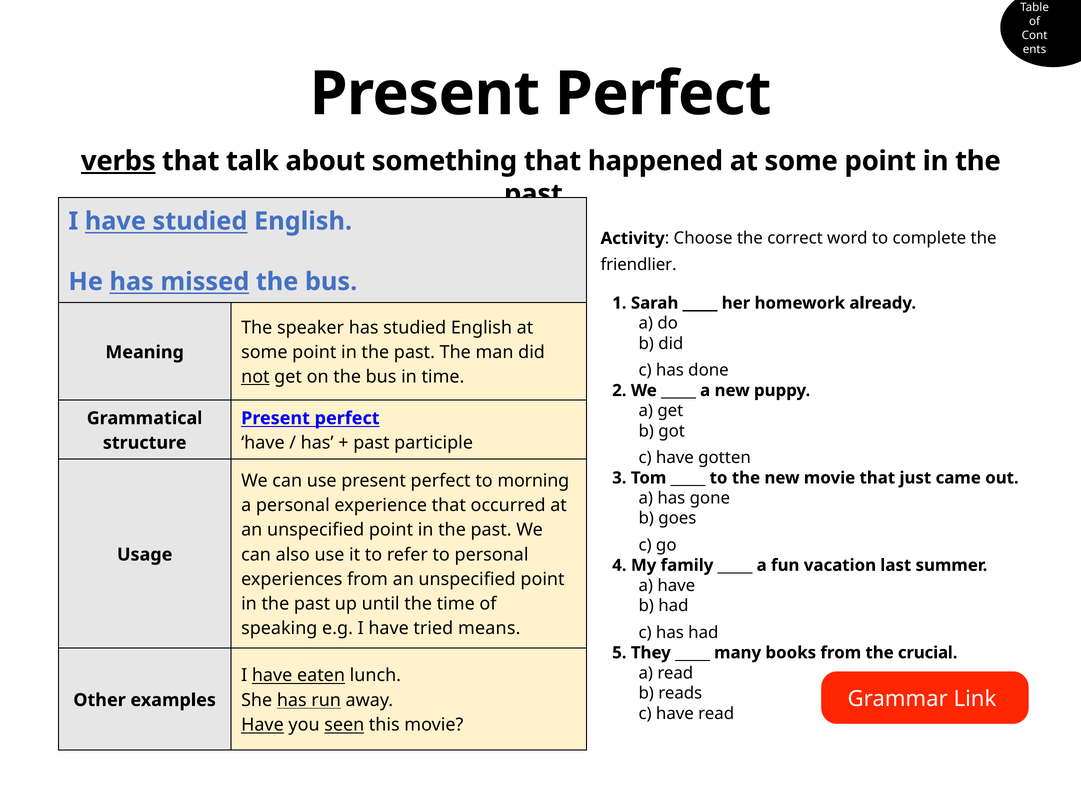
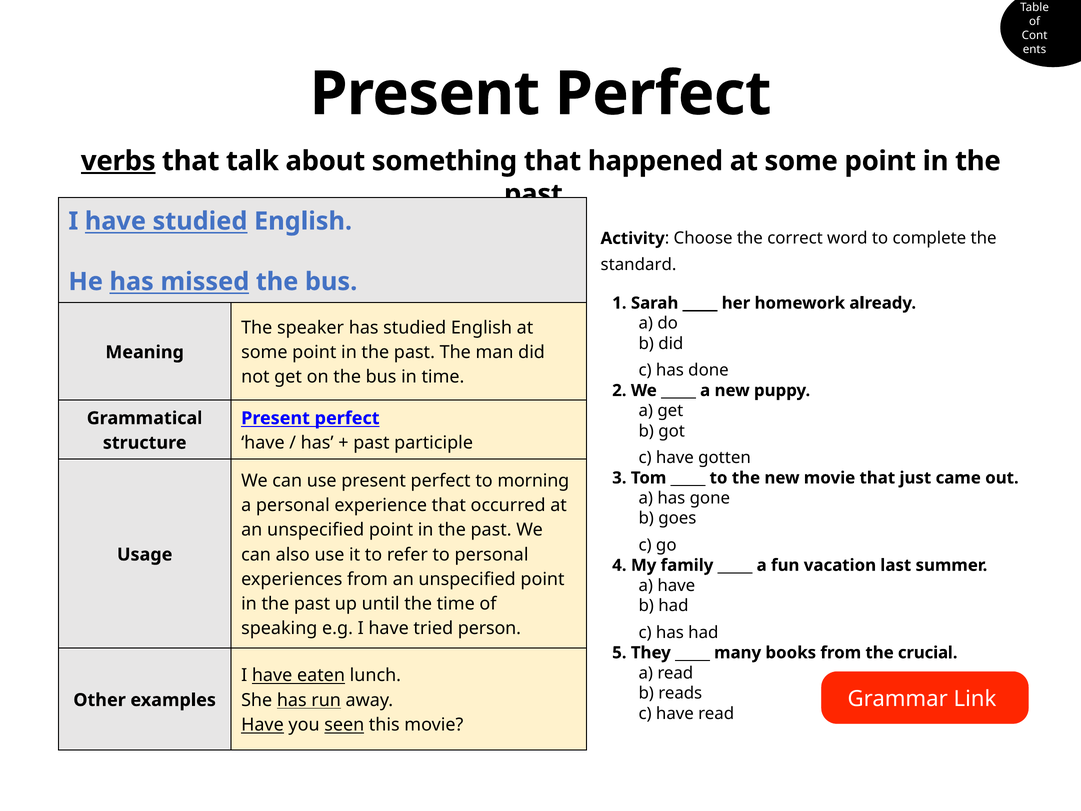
friendlier: friendlier -> standard
not underline: present -> none
means: means -> person
